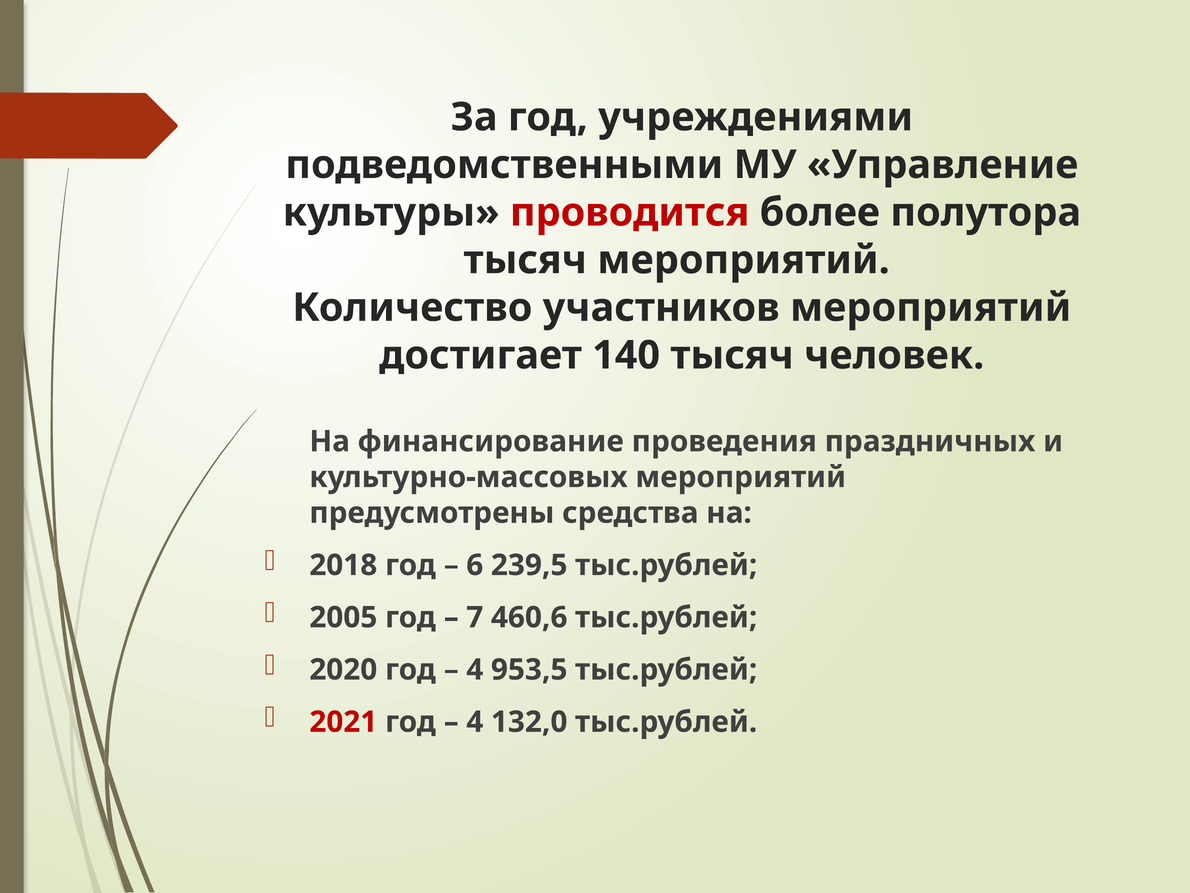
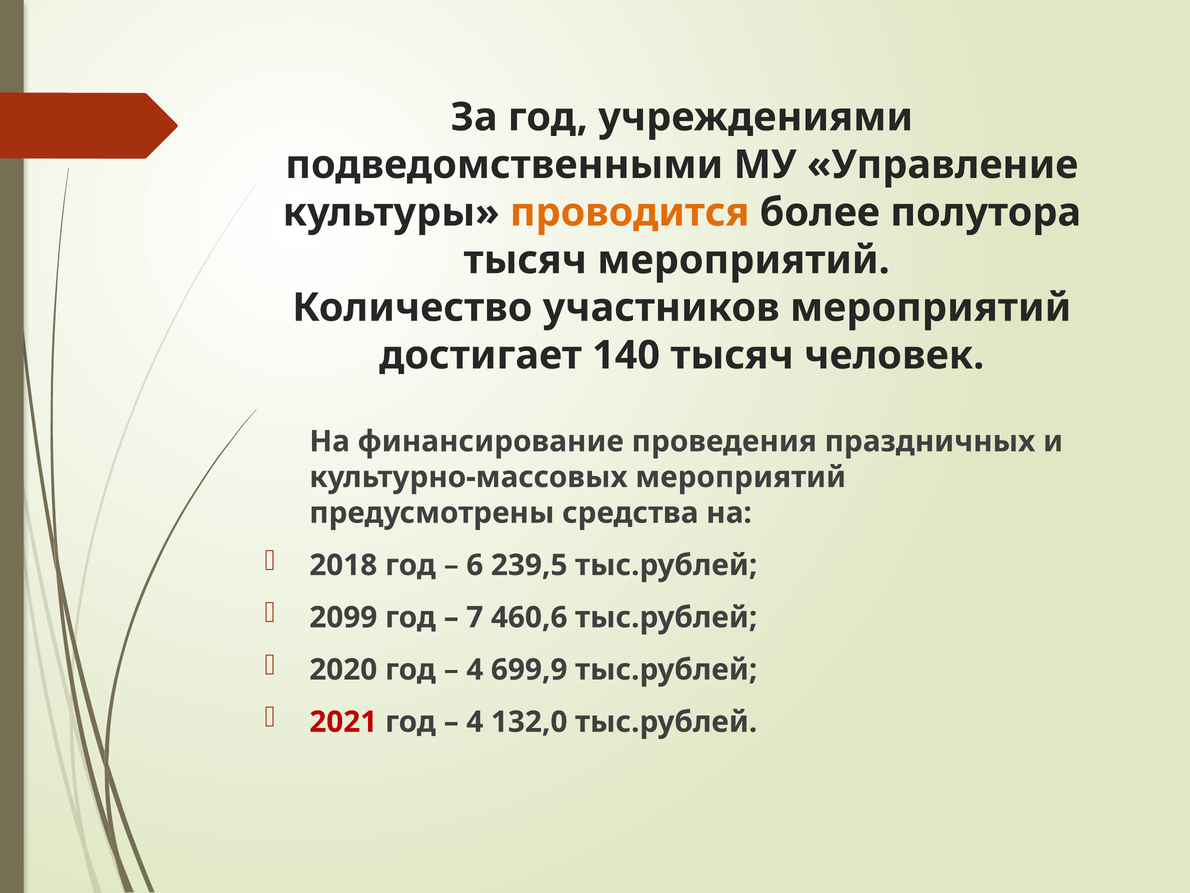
проводится colour: red -> orange
2005: 2005 -> 2099
953,5: 953,5 -> 699,9
